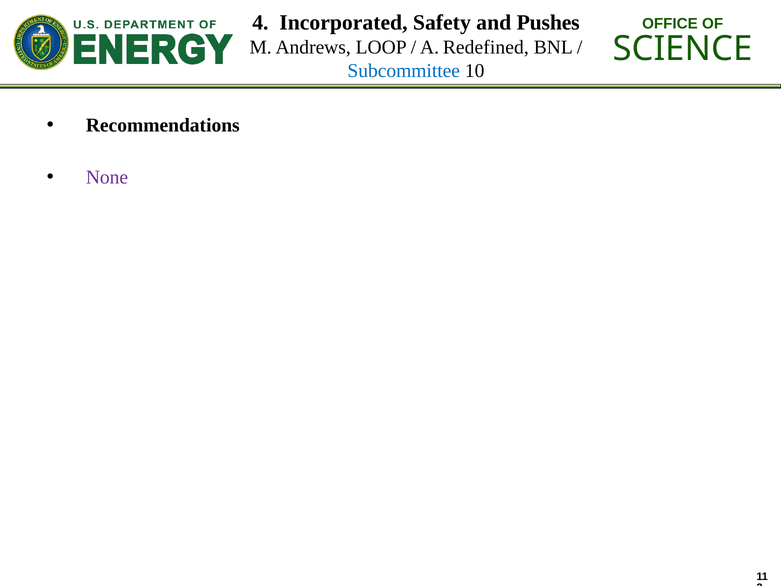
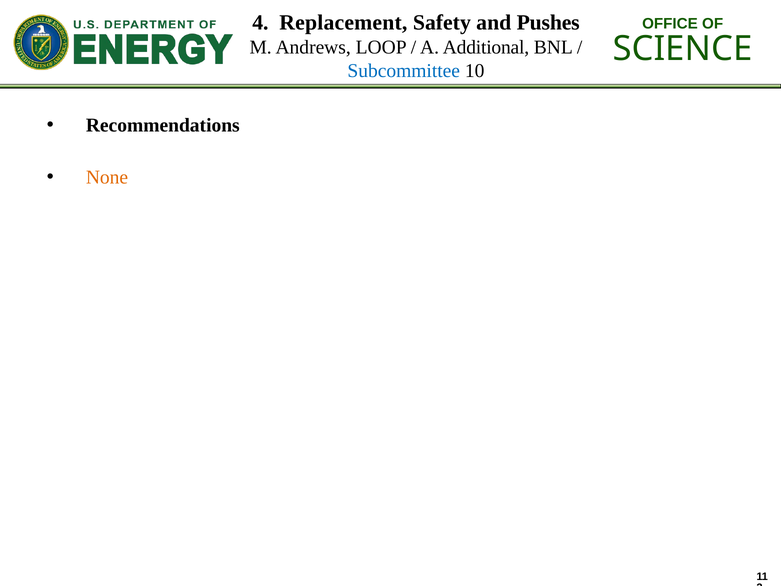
Incorporated: Incorporated -> Replacement
Redefined: Redefined -> Additional
None colour: purple -> orange
